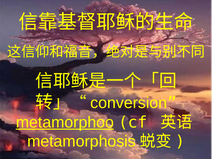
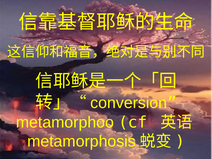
metamorphoo underline: present -> none
